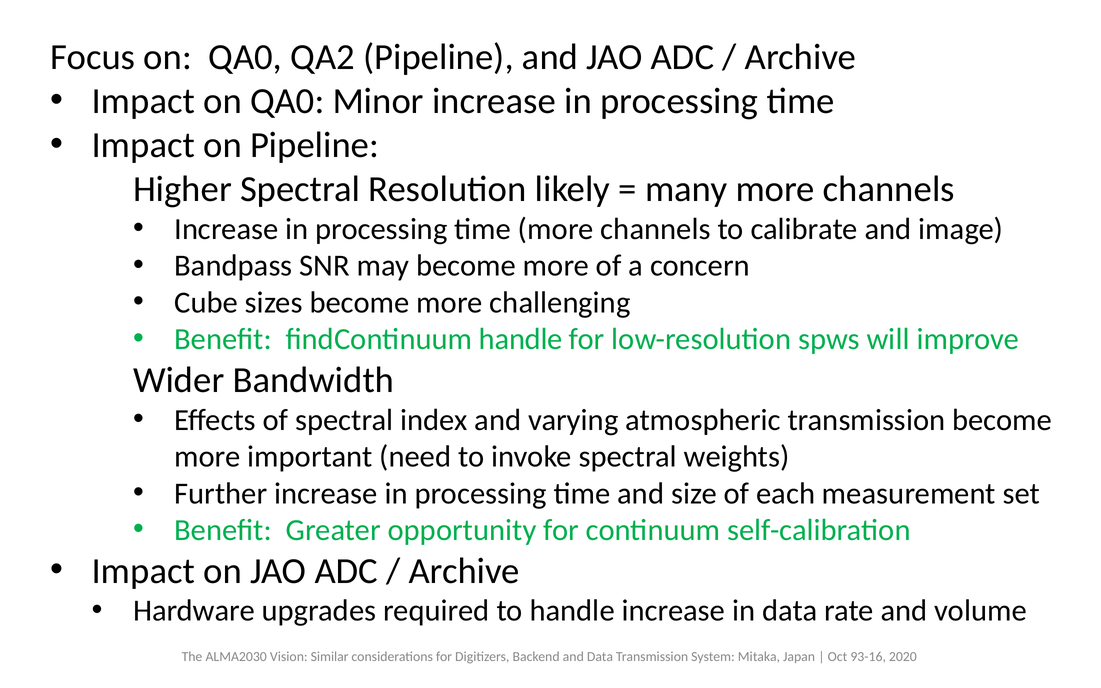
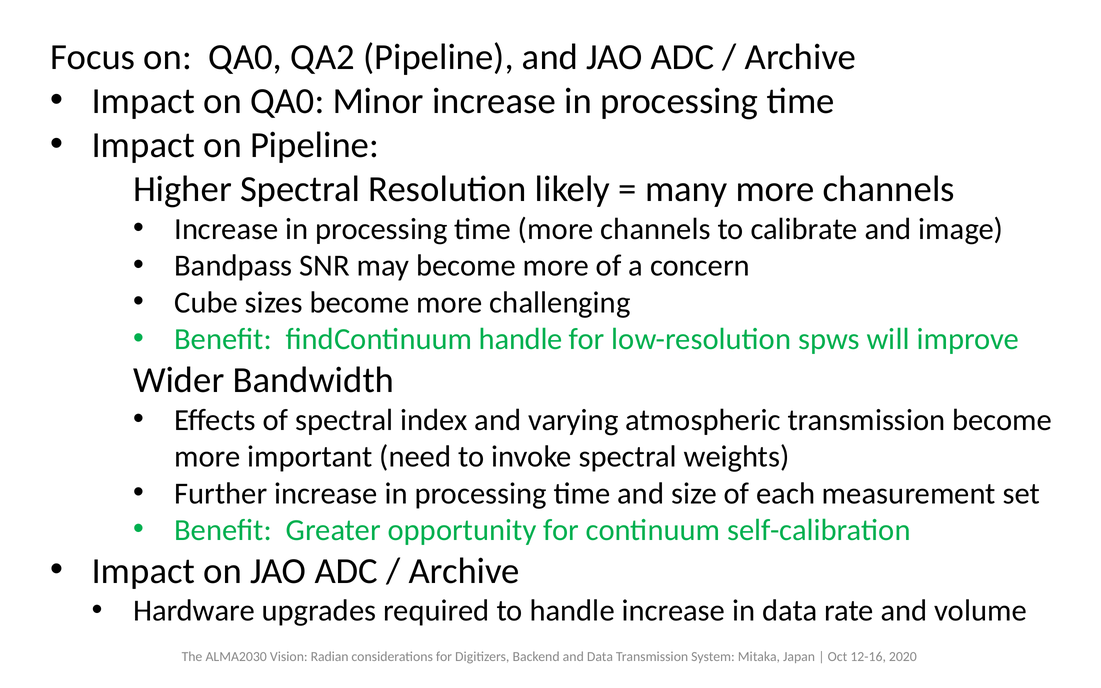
Similar: Similar -> Radian
93-16: 93-16 -> 12-16
